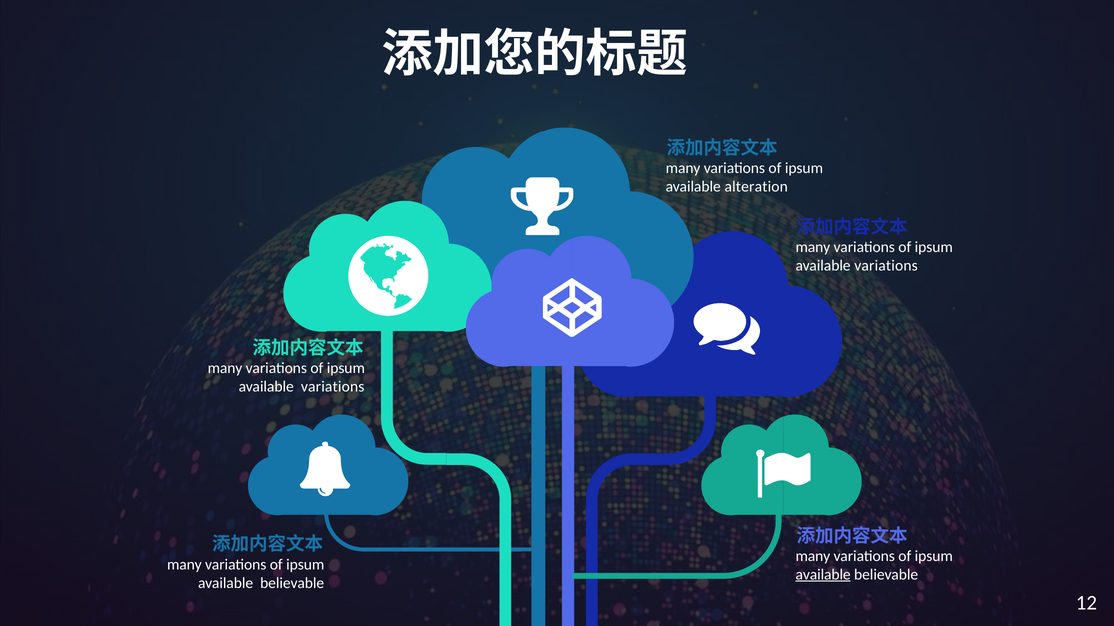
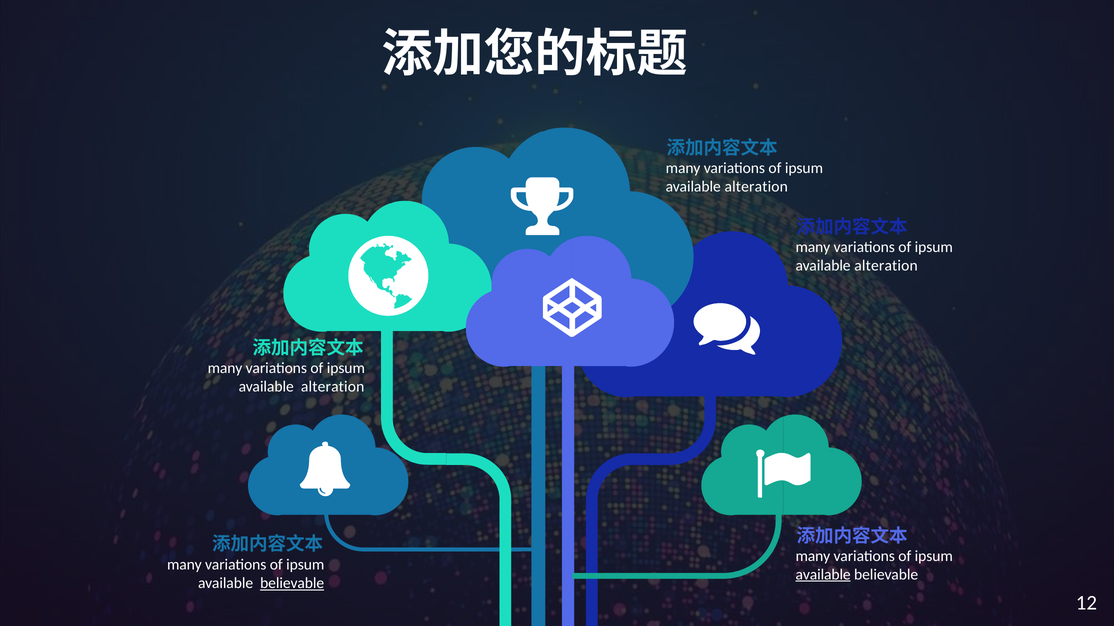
variations at (886, 266): variations -> alteration
variations at (333, 387): variations -> alteration
believable at (292, 584) underline: none -> present
